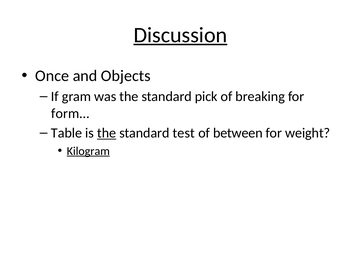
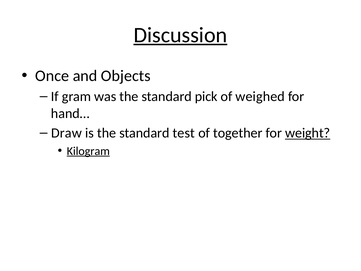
breaking: breaking -> weighed
form…: form… -> hand…
Table: Table -> Draw
the at (107, 133) underline: present -> none
between: between -> together
weight underline: none -> present
